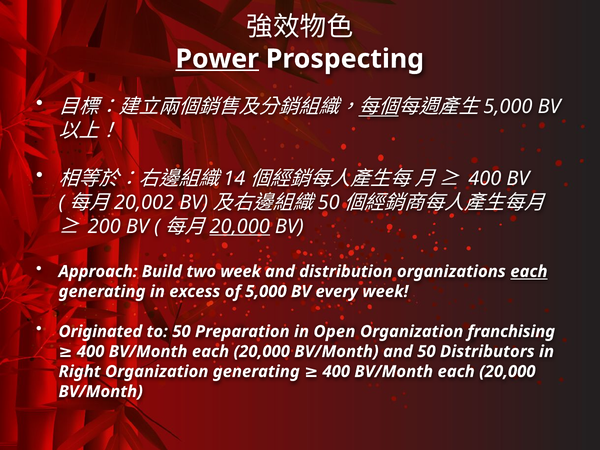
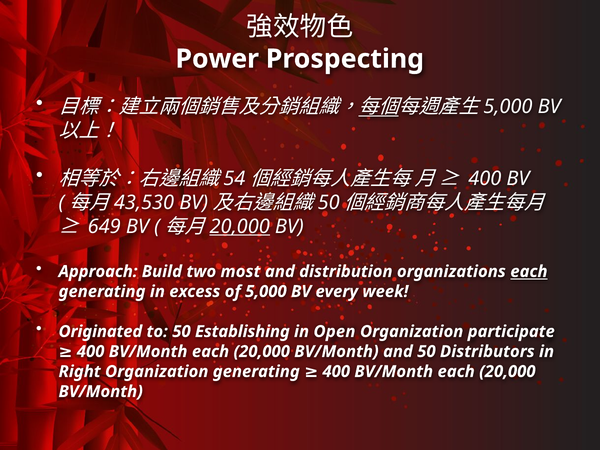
Power underline: present -> none
14: 14 -> 54
20,002: 20,002 -> 43,530
200: 200 -> 649
two week: week -> most
Preparation: Preparation -> Establishing
franchising: franchising -> participate
